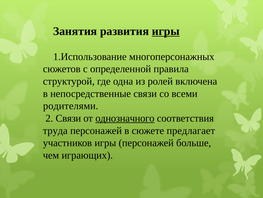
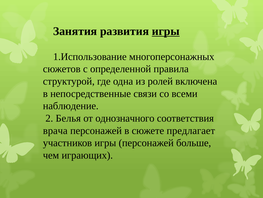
родителями: родителями -> наблюдение
2 Связи: Связи -> Белья
однозначного underline: present -> none
труда: труда -> врача
